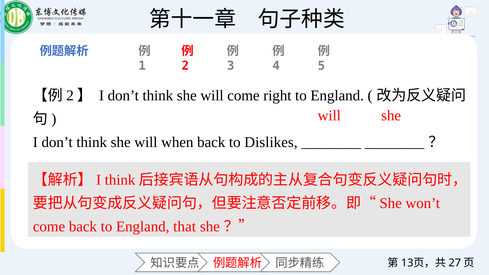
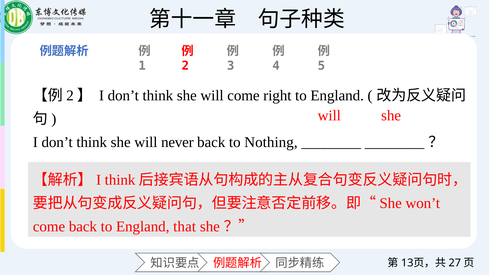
when: when -> never
Dislikes: Dislikes -> Nothing
